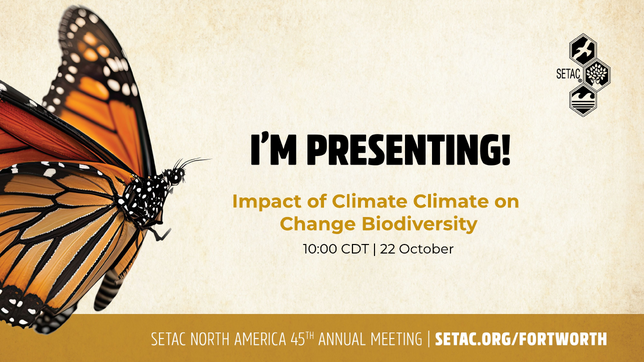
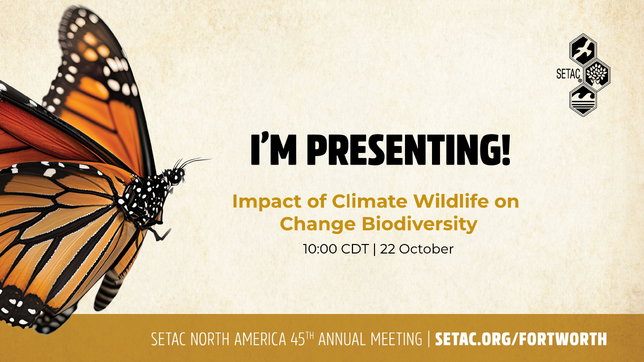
Climate Climate: Climate -> Wildlife
